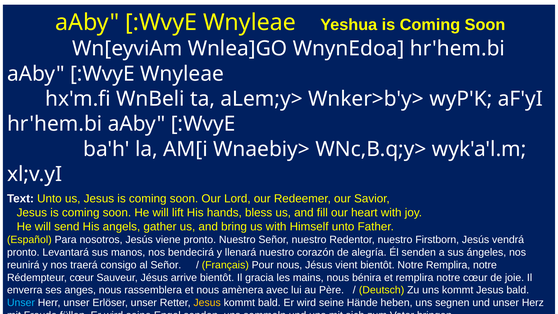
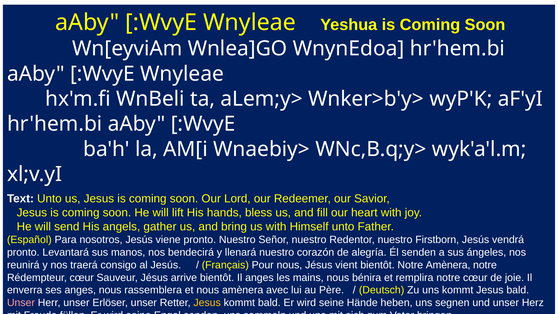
al Señor: Señor -> Jesús
Notre Remplira: Remplira -> Amènera
Il gracia: gracia -> anges
Unser at (21, 303) colour: light blue -> pink
